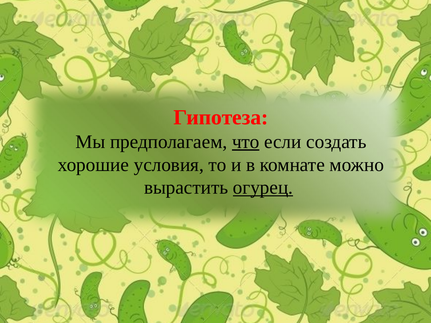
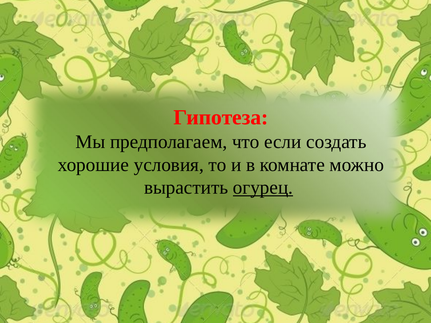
что underline: present -> none
